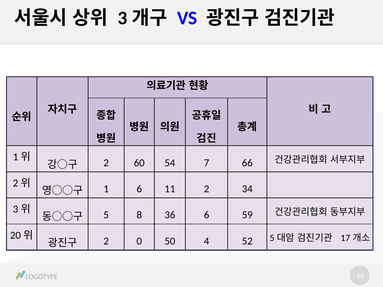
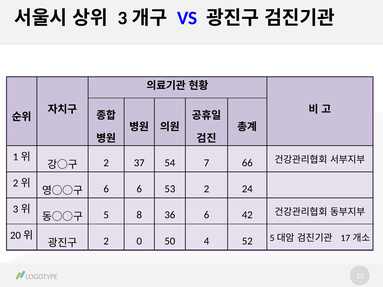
60: 60 -> 37
1 at (106, 189): 1 -> 6
11: 11 -> 53
34: 34 -> 24
59: 59 -> 42
